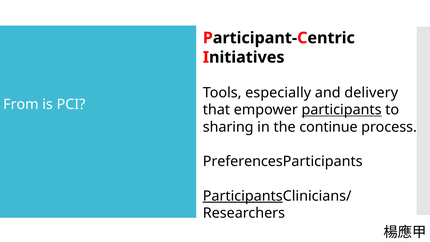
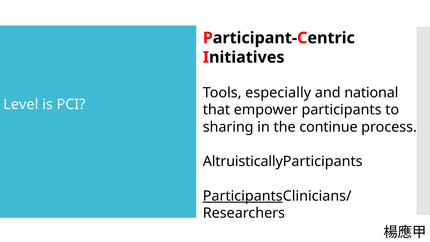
delivery: delivery -> national
From: From -> Level
participants at (342, 110) underline: present -> none
Preferences: Preferences -> Altruistically
